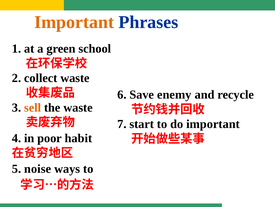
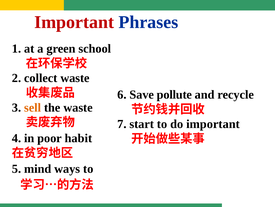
Important at (74, 22) colour: orange -> red
enemy: enemy -> pollute
noise: noise -> mind
